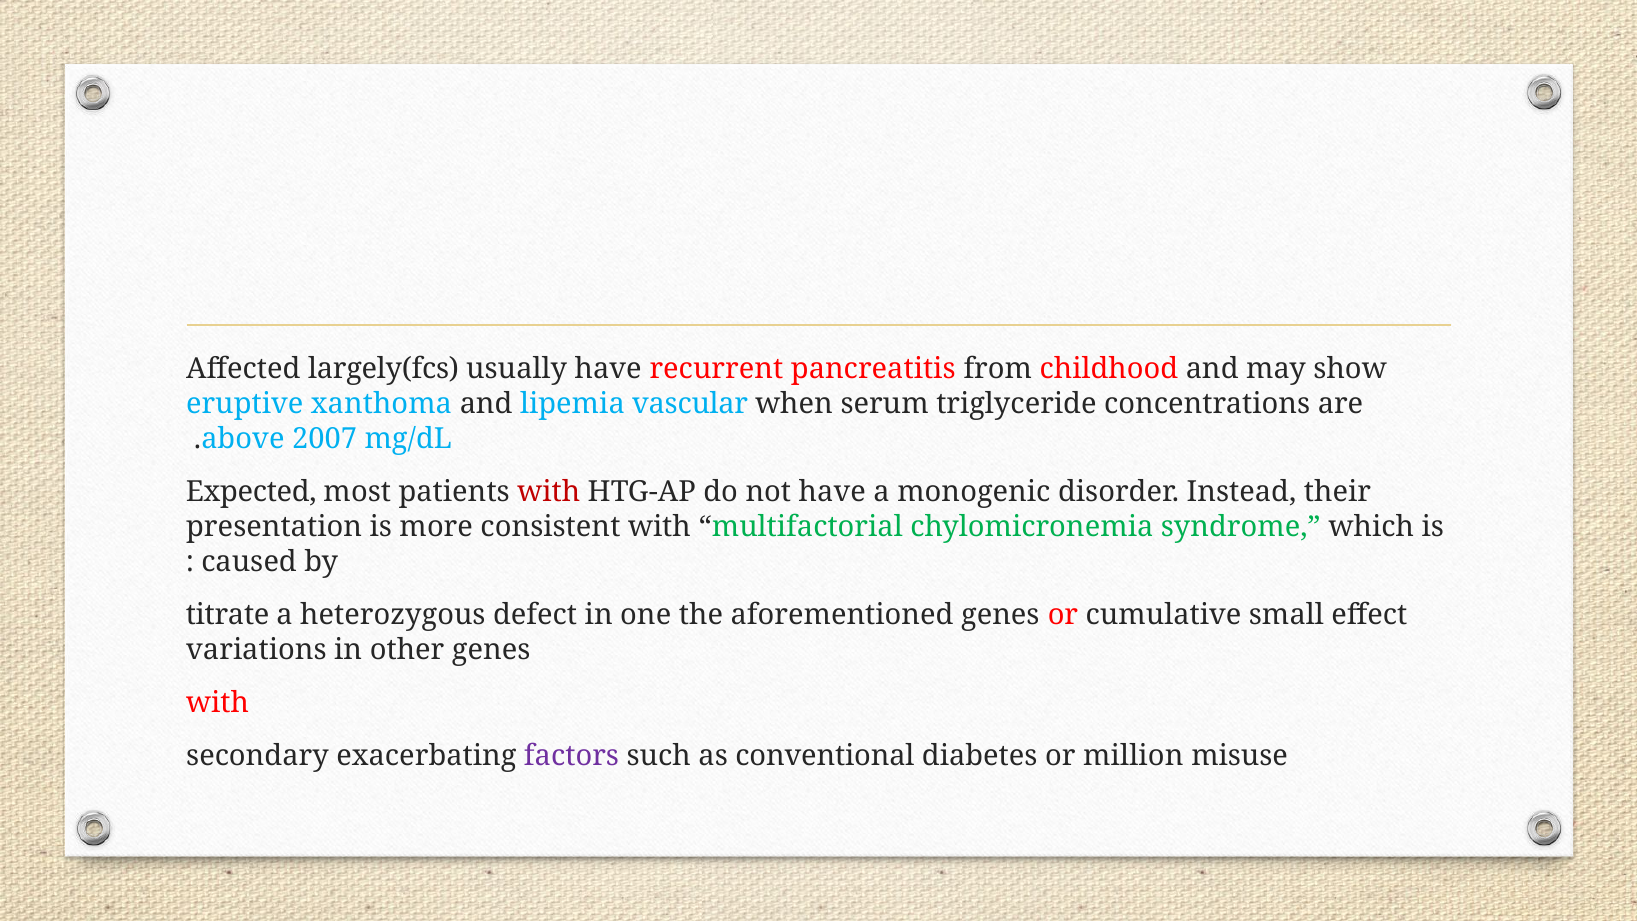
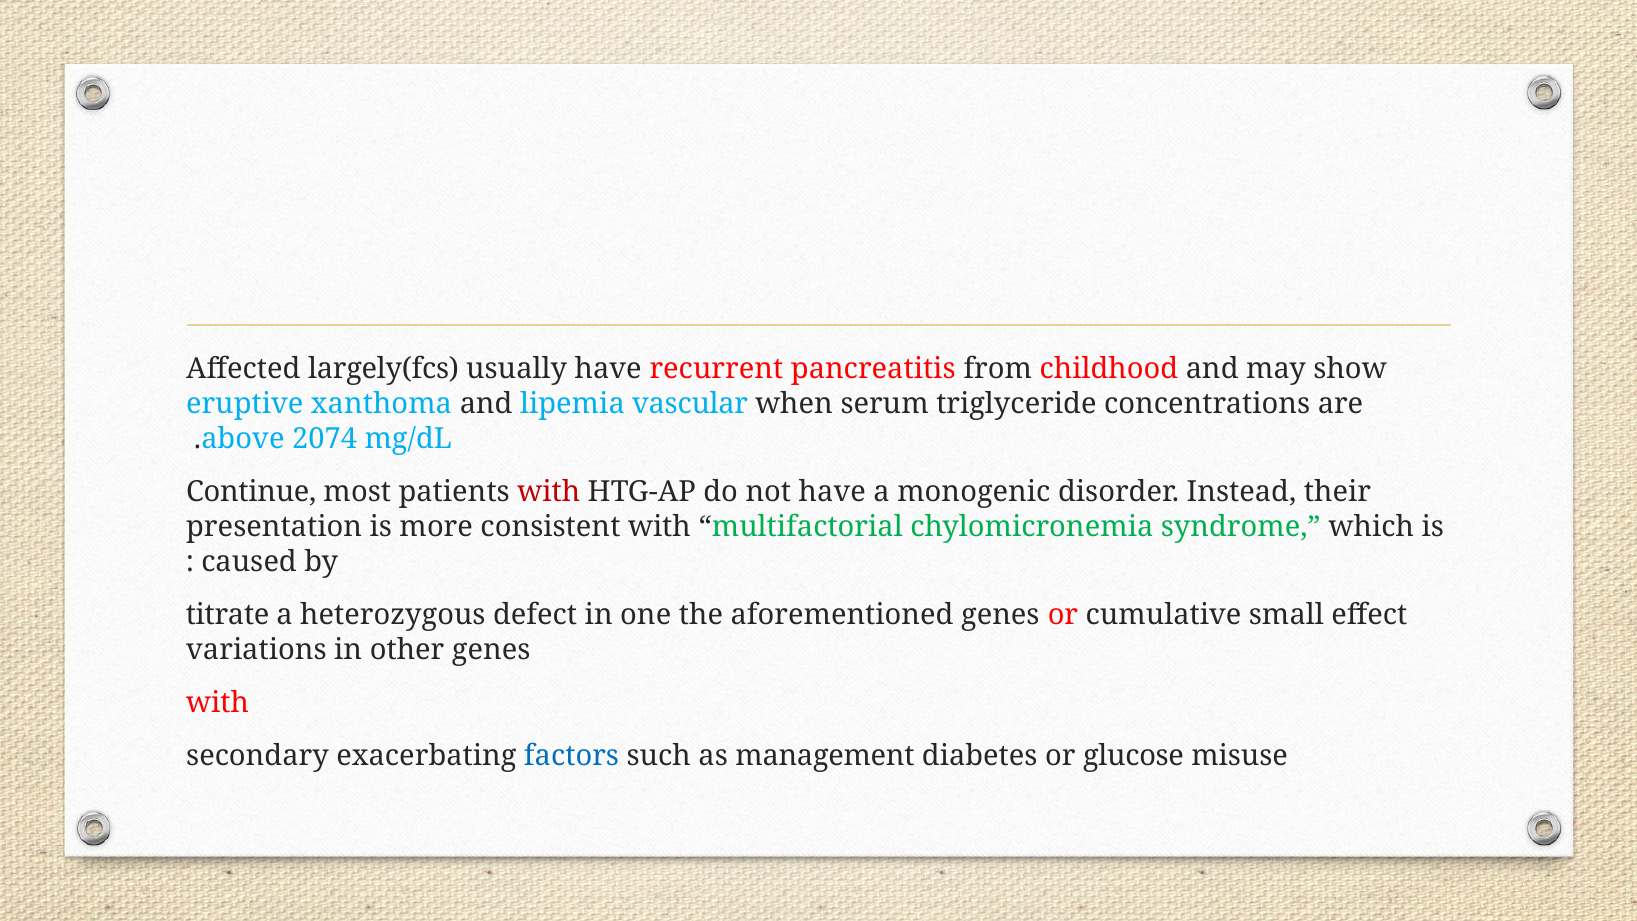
2007: 2007 -> 2074
Expected: Expected -> Continue
factors colour: purple -> blue
conventional: conventional -> management
million: million -> glucose
